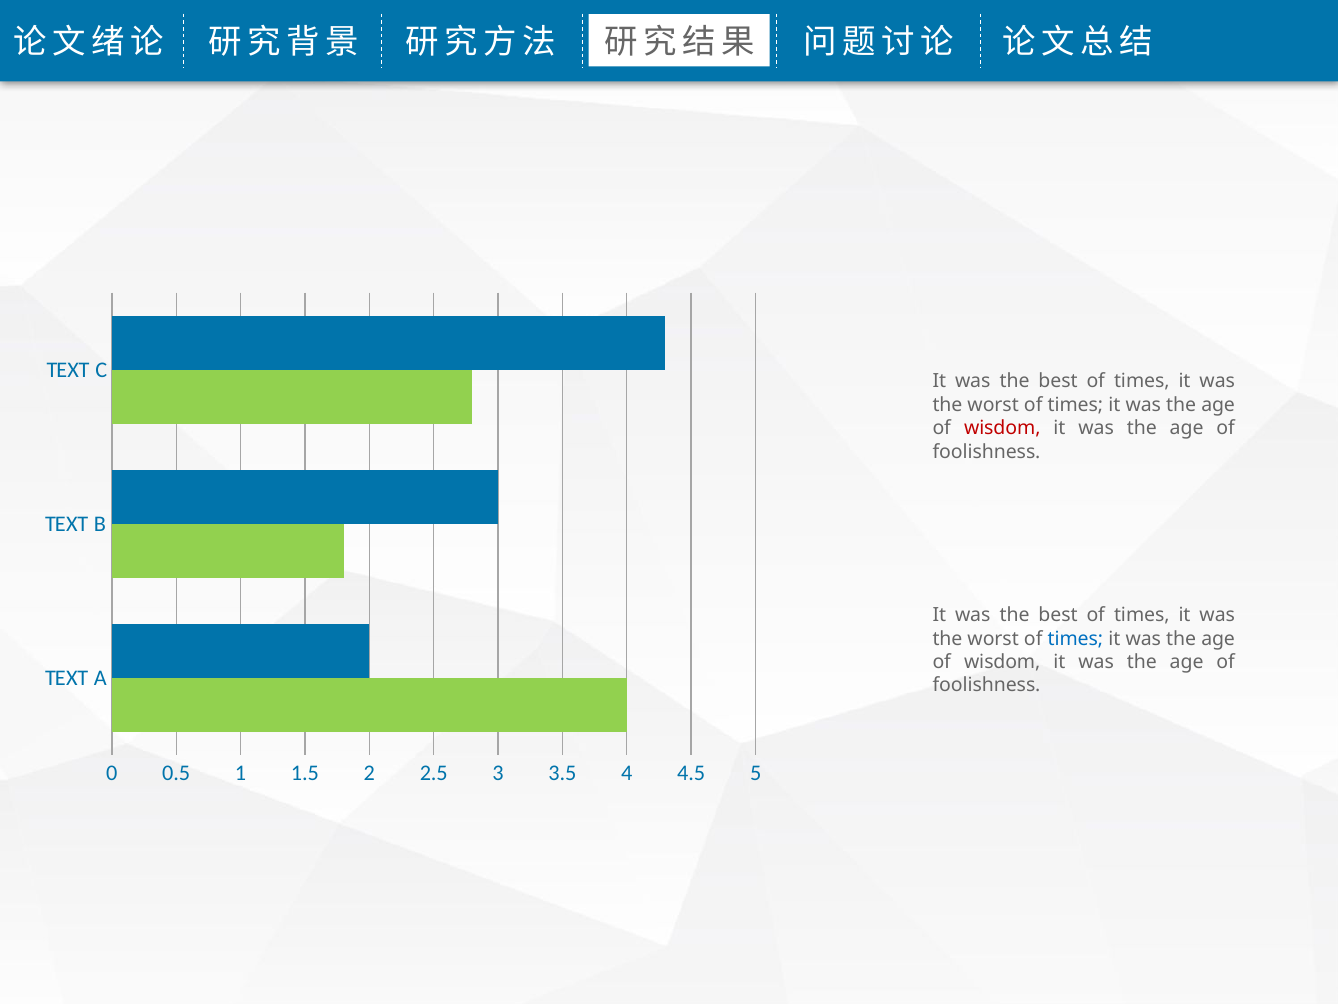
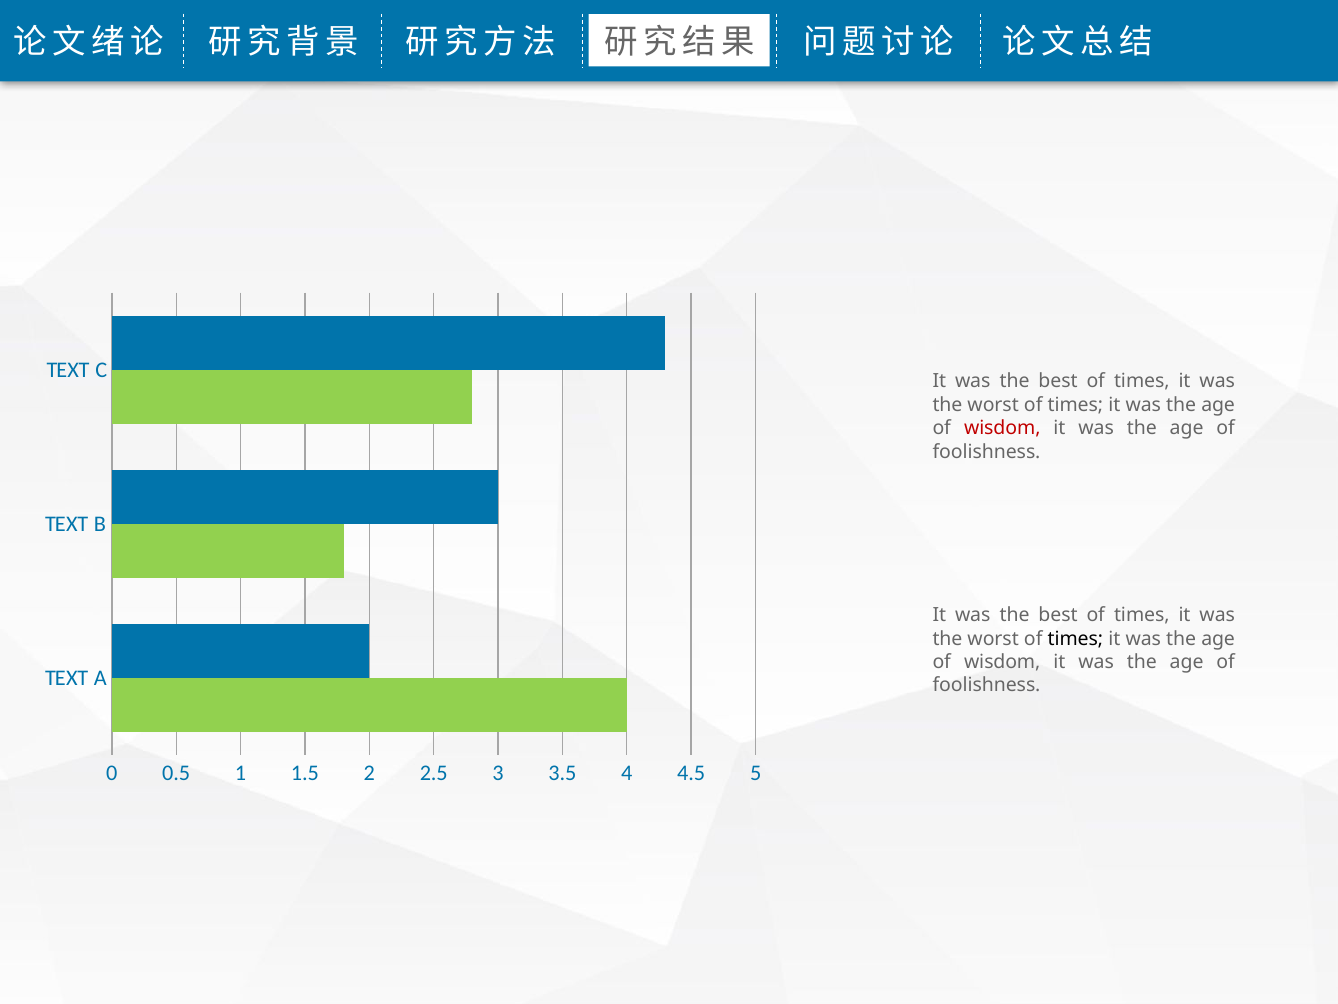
times at (1075, 638) colour: blue -> black
